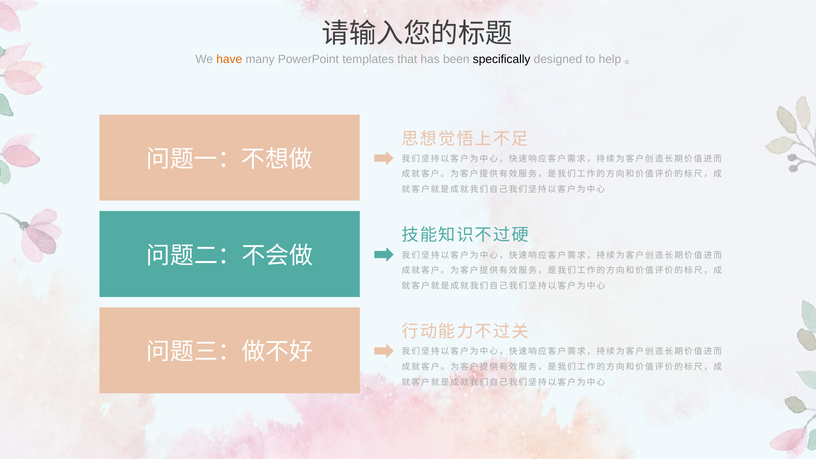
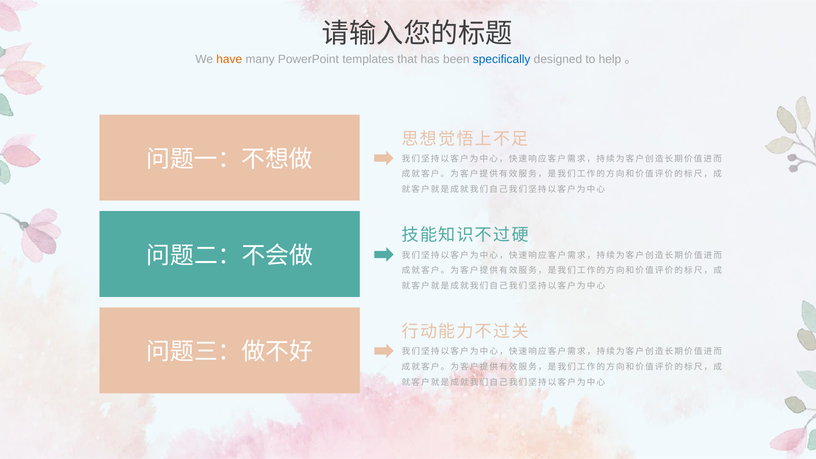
specifically colour: black -> blue
